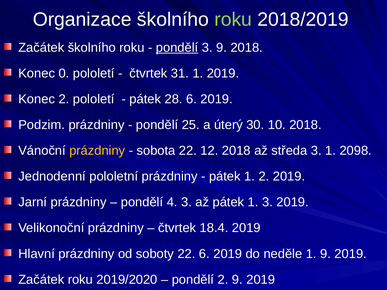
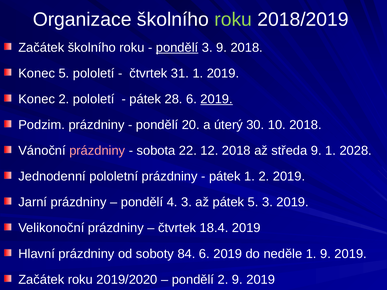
Konec 0: 0 -> 5
2019 at (217, 99) underline: none -> present
25: 25 -> 20
prázdniny at (97, 151) colour: yellow -> pink
středa 3: 3 -> 9
2098: 2098 -> 2028
až pátek 1: 1 -> 5
soboty 22: 22 -> 84
